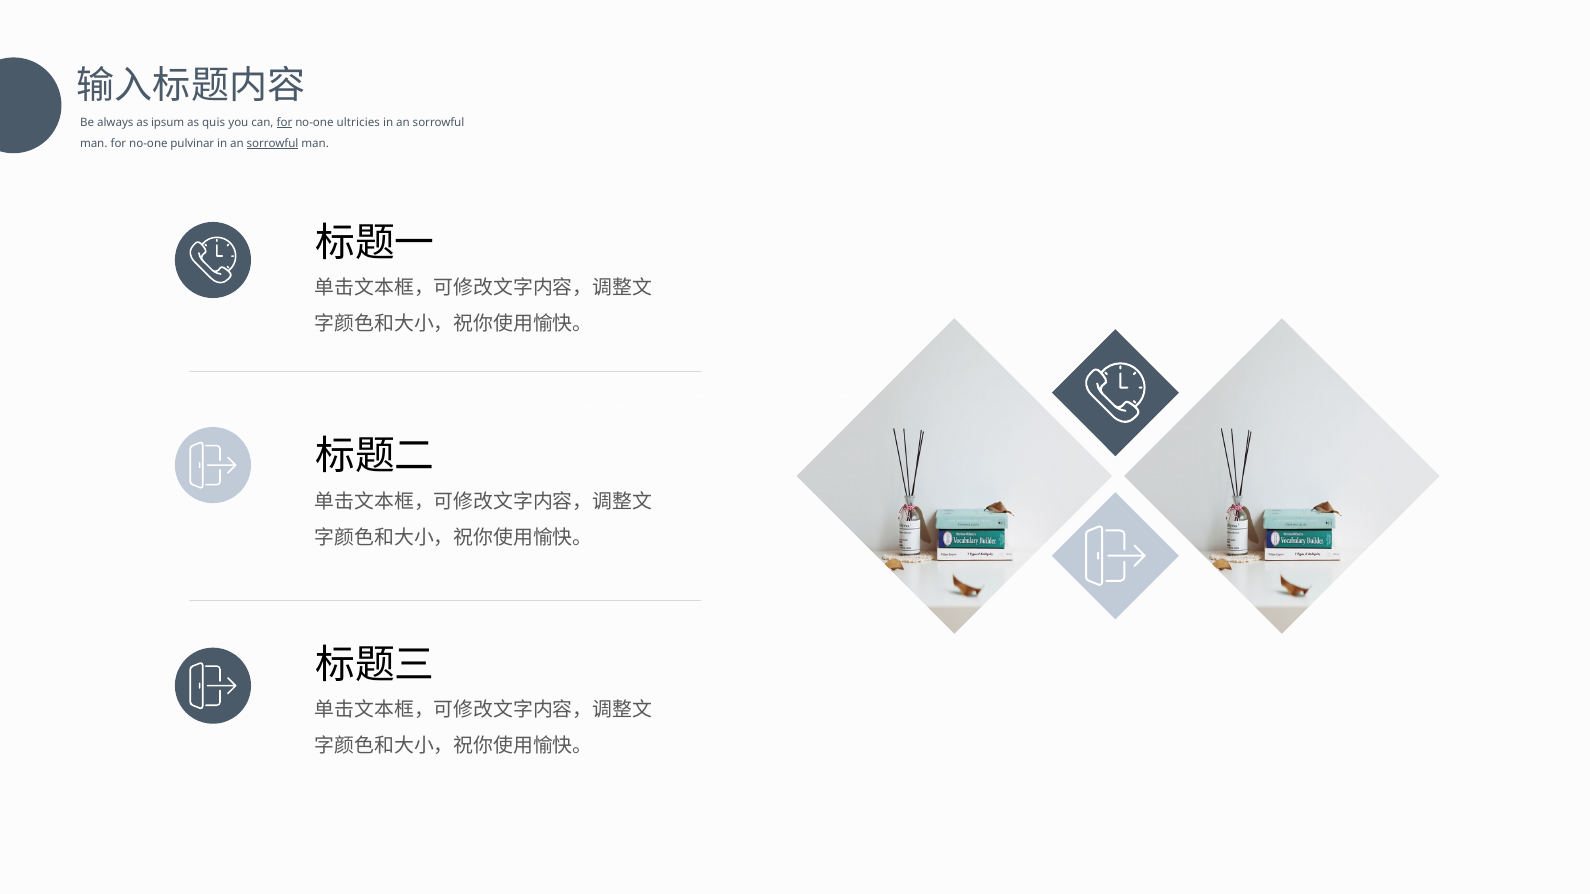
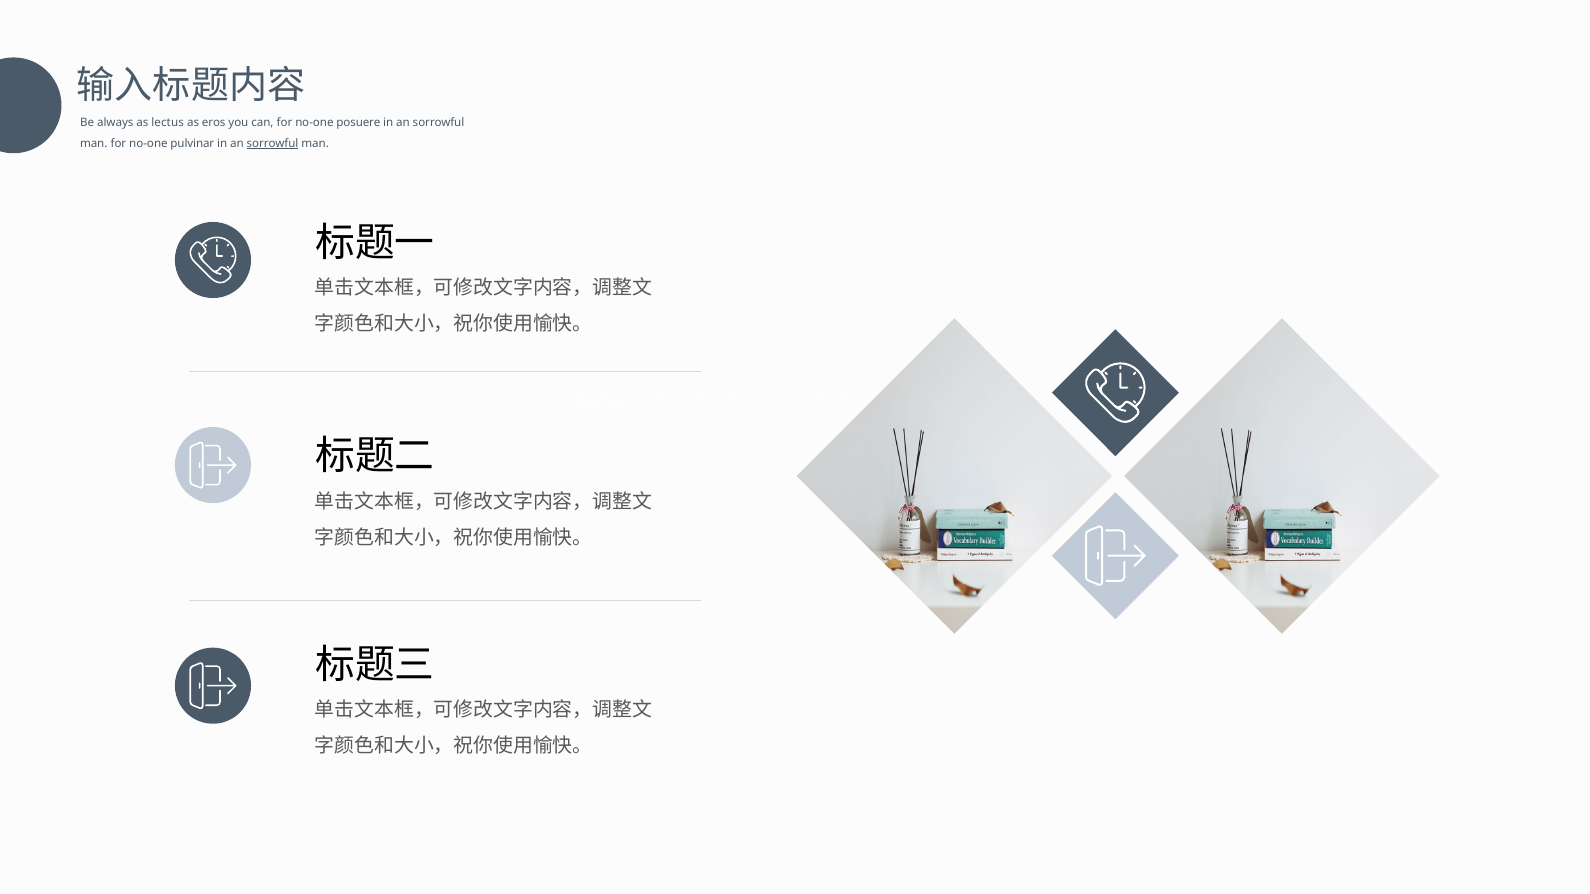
ipsum: ipsum -> lectus
quis: quis -> eros
for at (284, 123) underline: present -> none
ultricies: ultricies -> posuere
